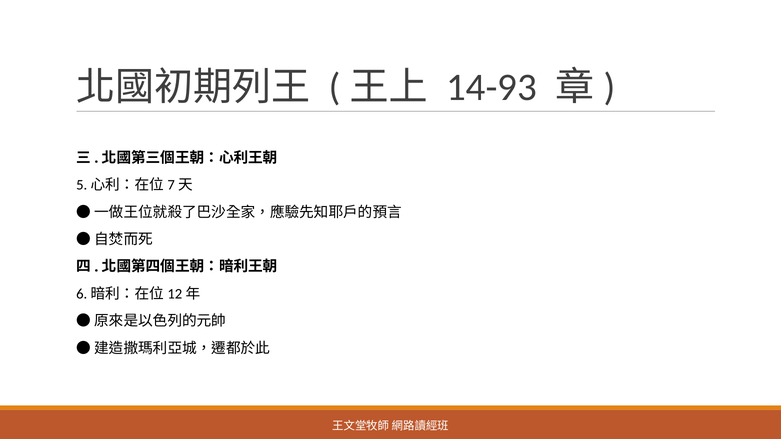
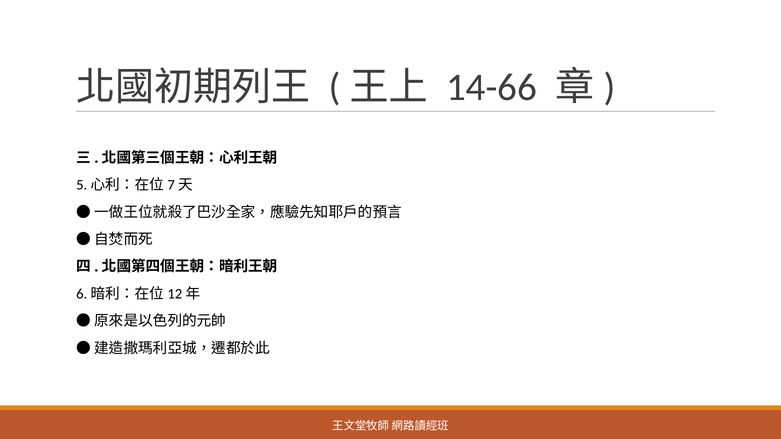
14-93: 14-93 -> 14-66
